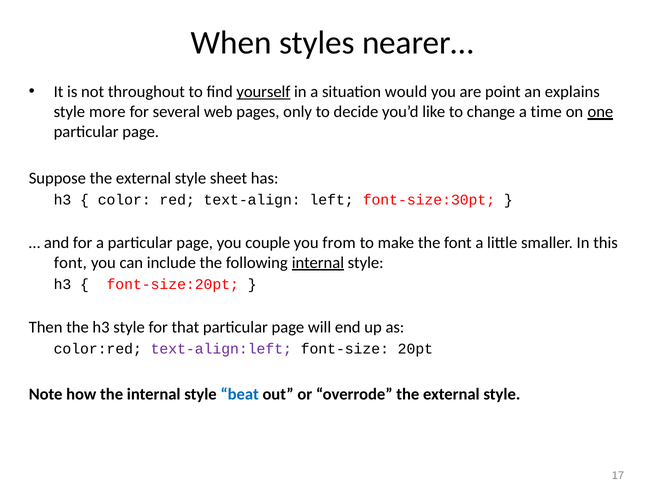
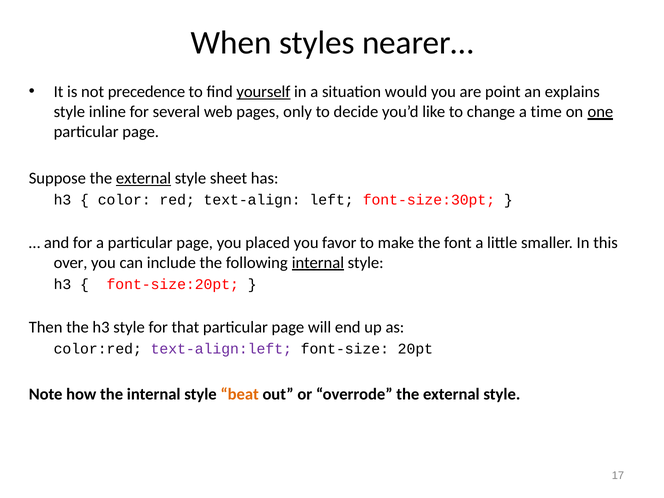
throughout: throughout -> precedence
more: more -> inline
external at (144, 178) underline: none -> present
couple: couple -> placed
from: from -> favor
font at (70, 263): font -> over
beat colour: blue -> orange
